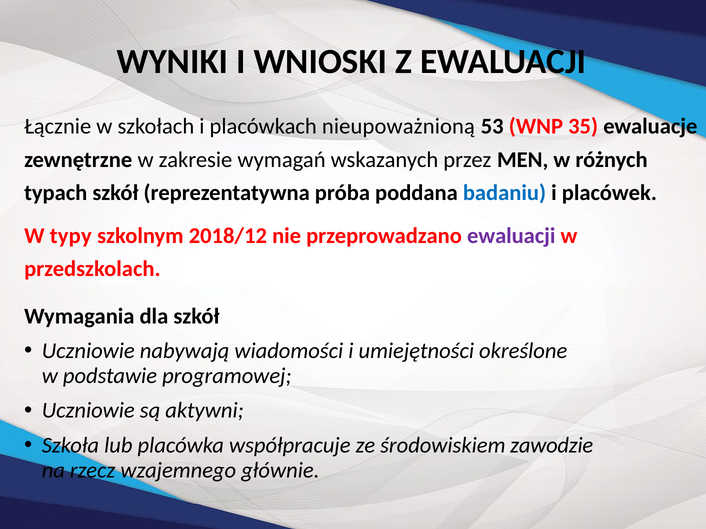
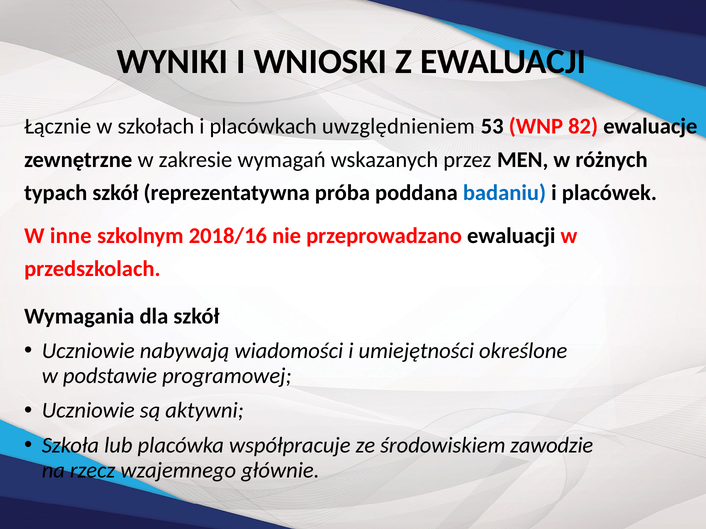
nieupoważnioną: nieupoważnioną -> uwzględnieniem
35: 35 -> 82
typy: typy -> inne
2018/12: 2018/12 -> 2018/16
ewaluacji at (511, 236) colour: purple -> black
